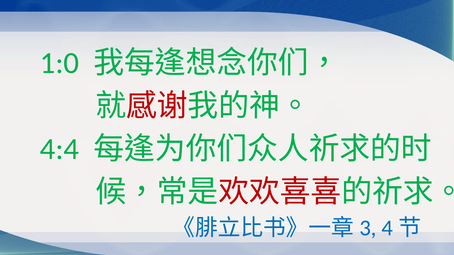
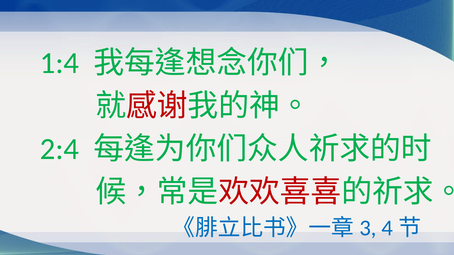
1:0: 1:0 -> 1:4
4:4: 4:4 -> 2:4
